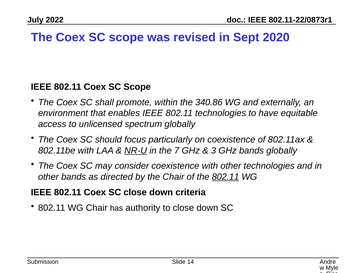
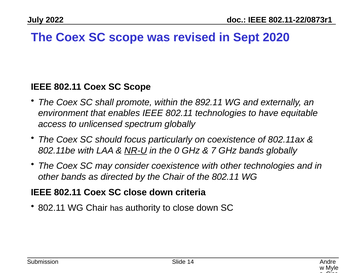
340.86: 340.86 -> 892.11
7: 7 -> 0
3: 3 -> 7
802.11 at (225, 176) underline: present -> none
